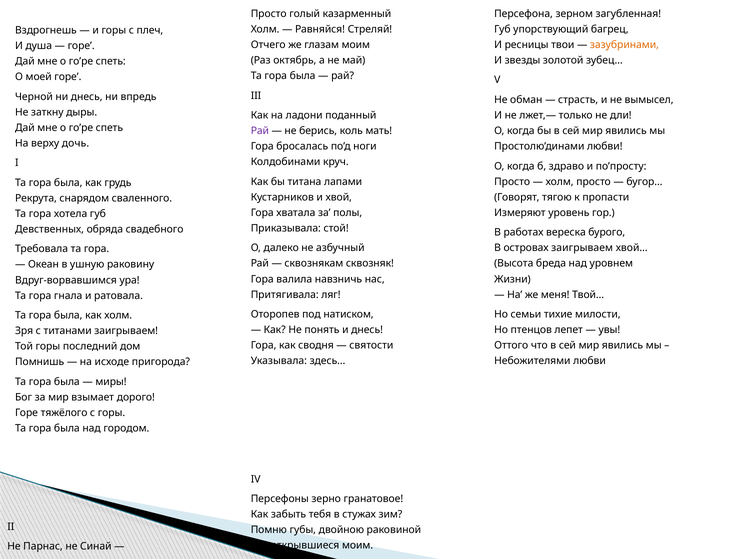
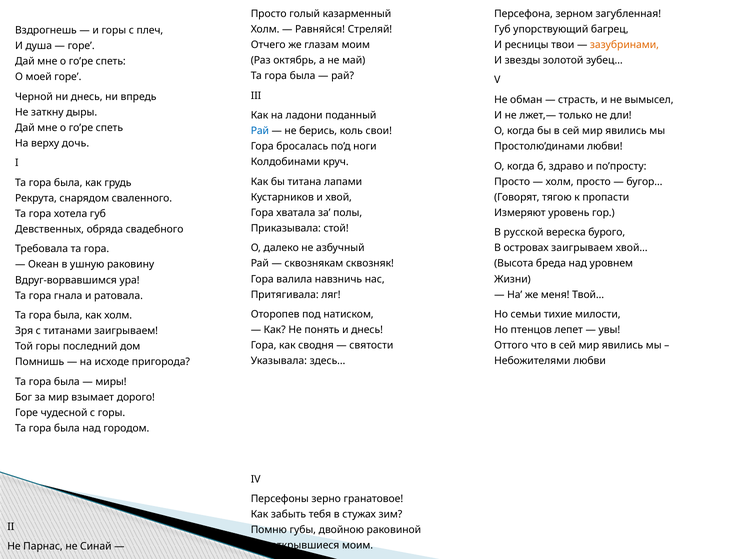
Рай at (260, 131) colour: purple -> blue
мать: мать -> свои
работах: работах -> русской
тяжёлого: тяжёлого -> чудесной
